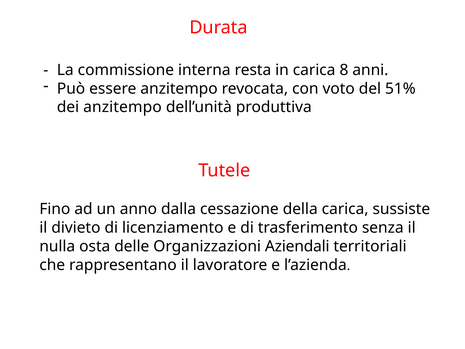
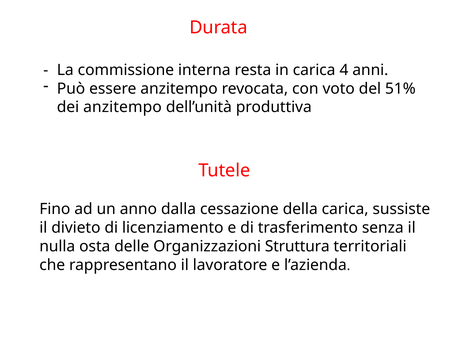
8: 8 -> 4
Aziendali: Aziendali -> Struttura
